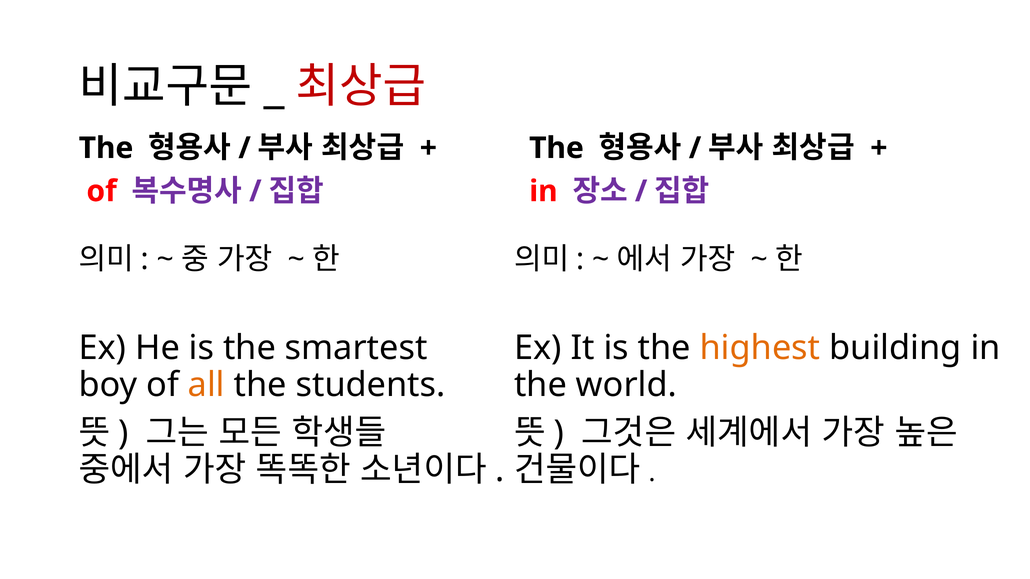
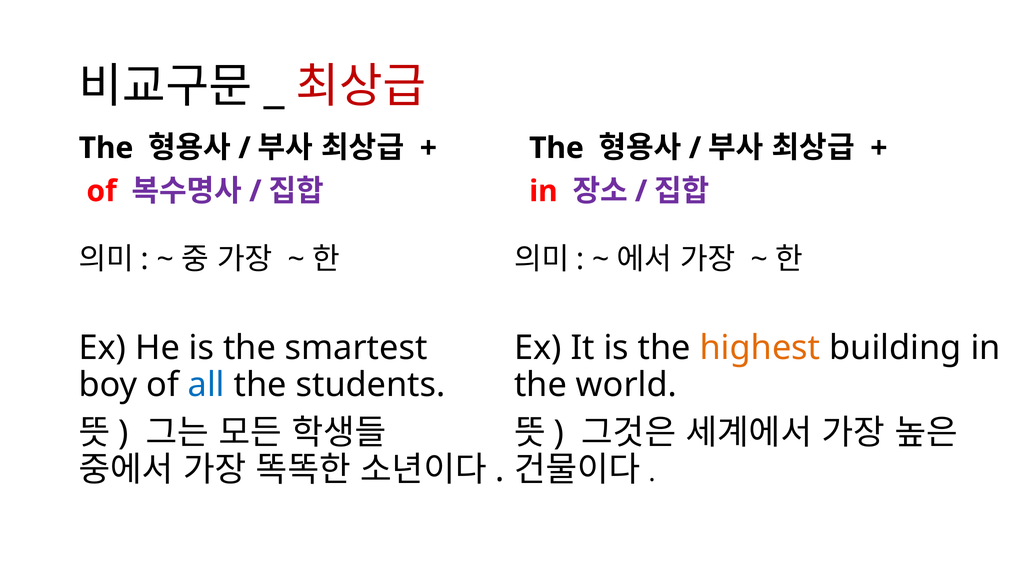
all colour: orange -> blue
